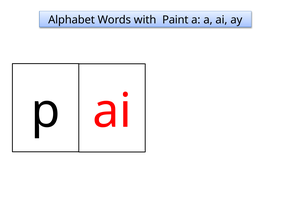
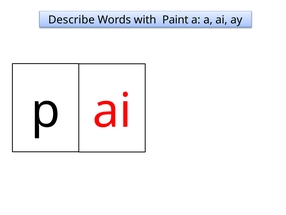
Alphabet: Alphabet -> Describe
